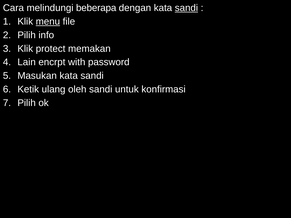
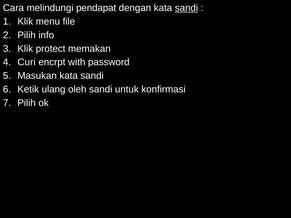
beberapa: beberapa -> pendapat
menu underline: present -> none
Lain: Lain -> Curi
